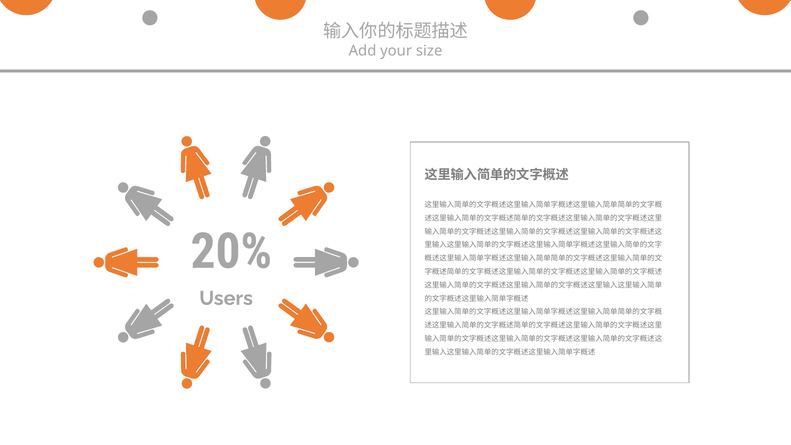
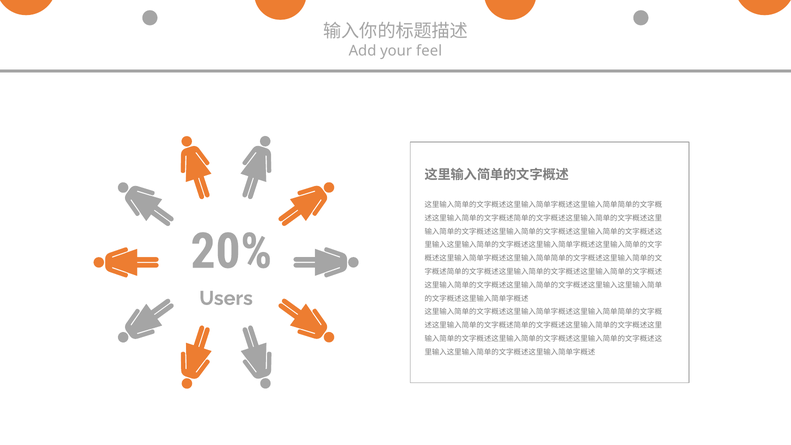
size: size -> feel
